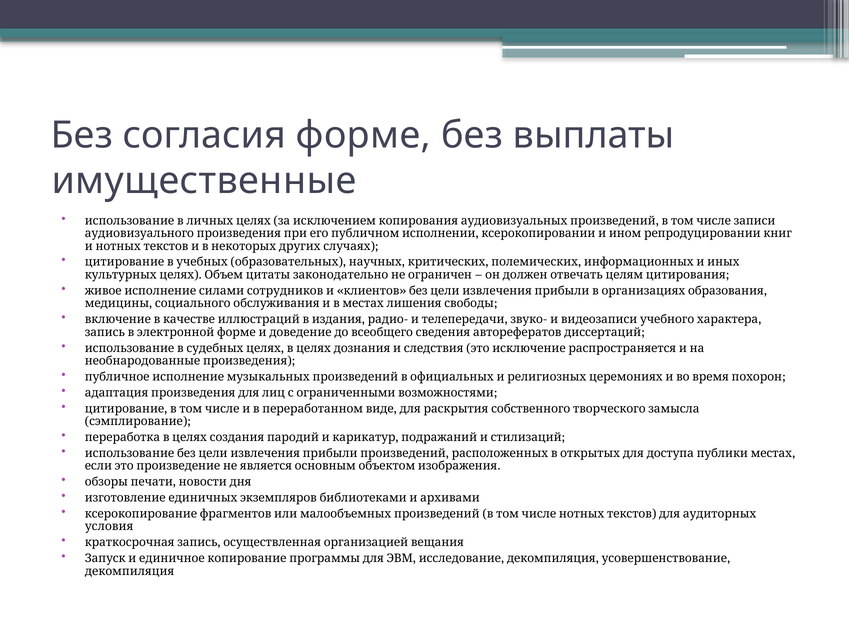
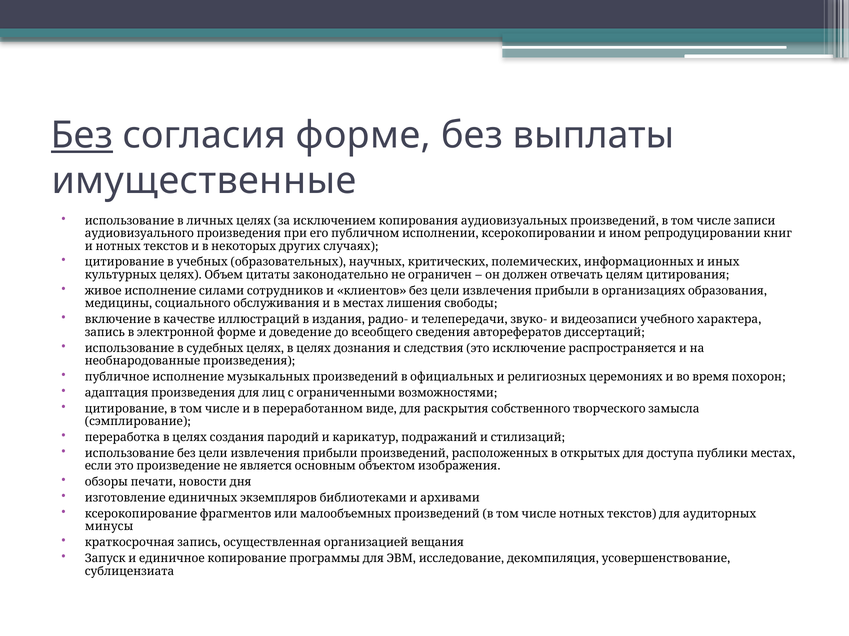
Без at (82, 136) underline: none -> present
условия: условия -> минусы
декомпиляция at (130, 572): декомпиляция -> сублицензиата
